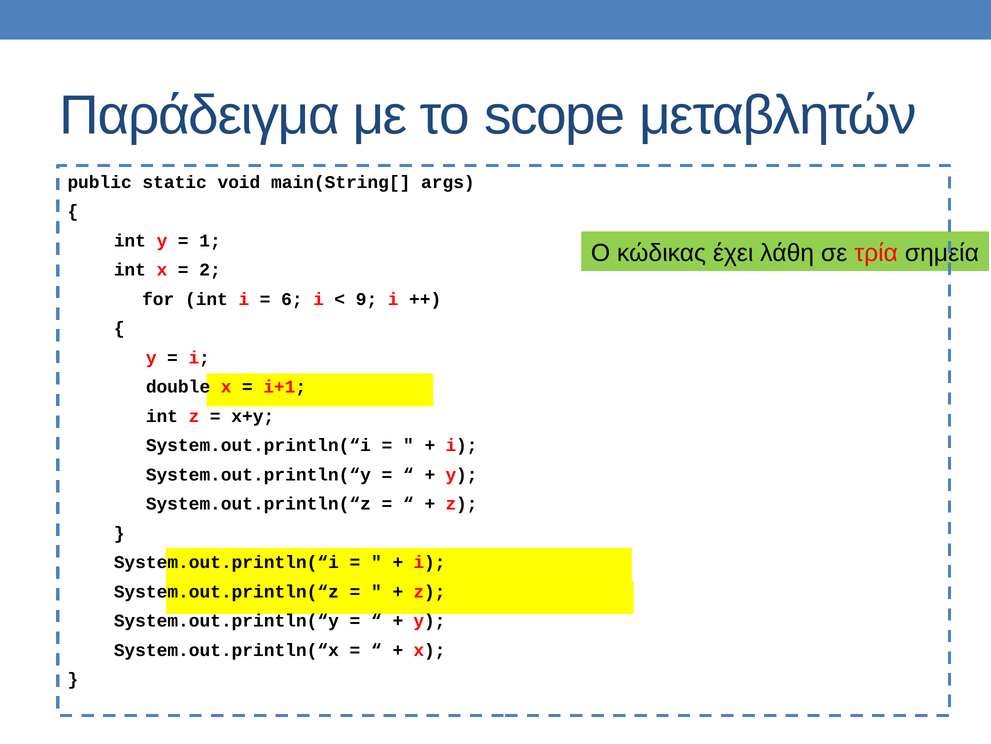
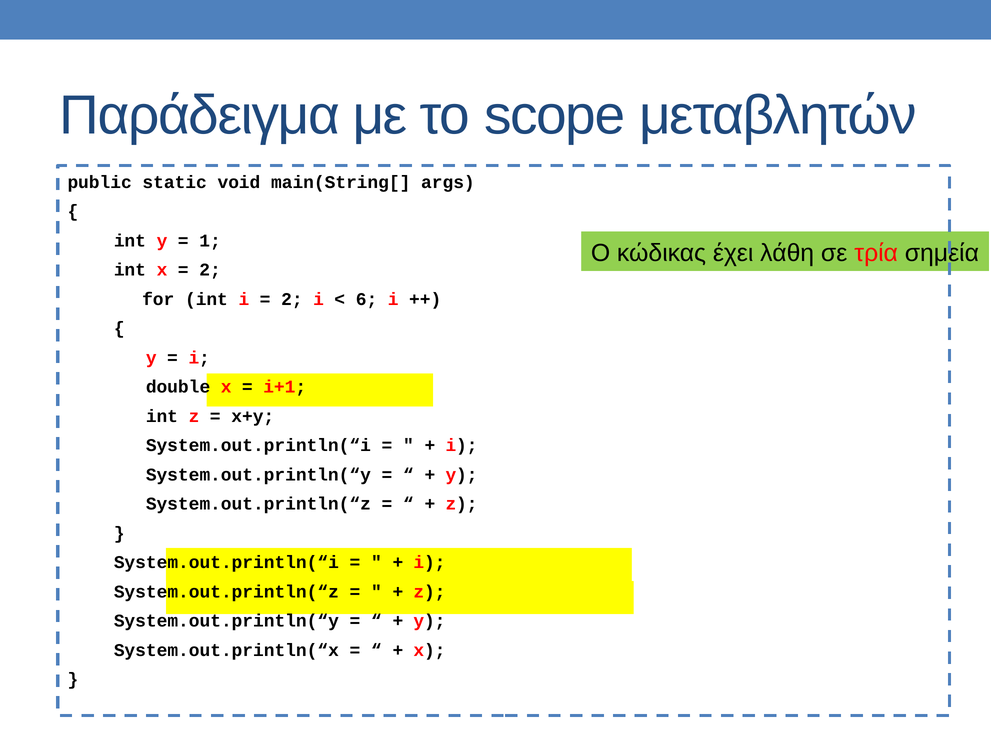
6 at (292, 299): 6 -> 2
9: 9 -> 6
